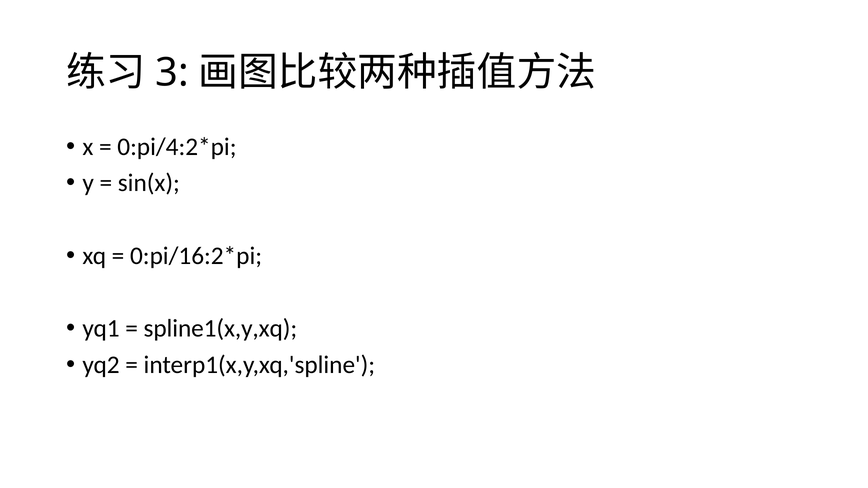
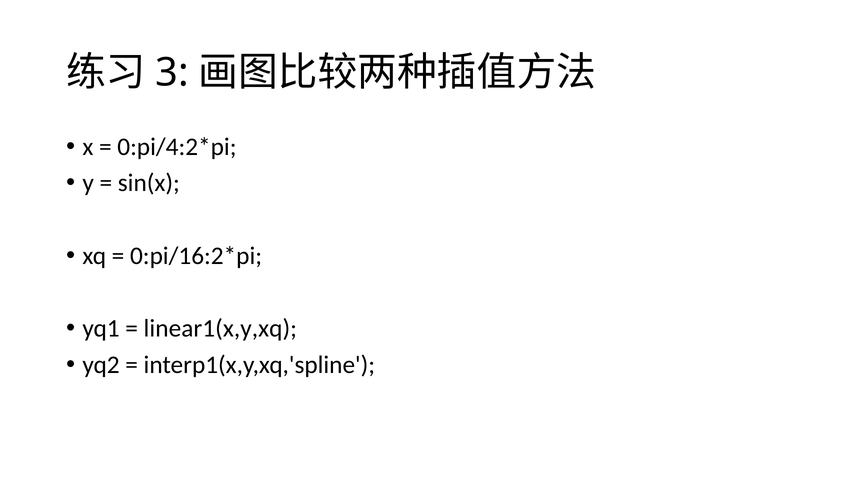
spline1(x,y,xq: spline1(x,y,xq -> linear1(x,y,xq
